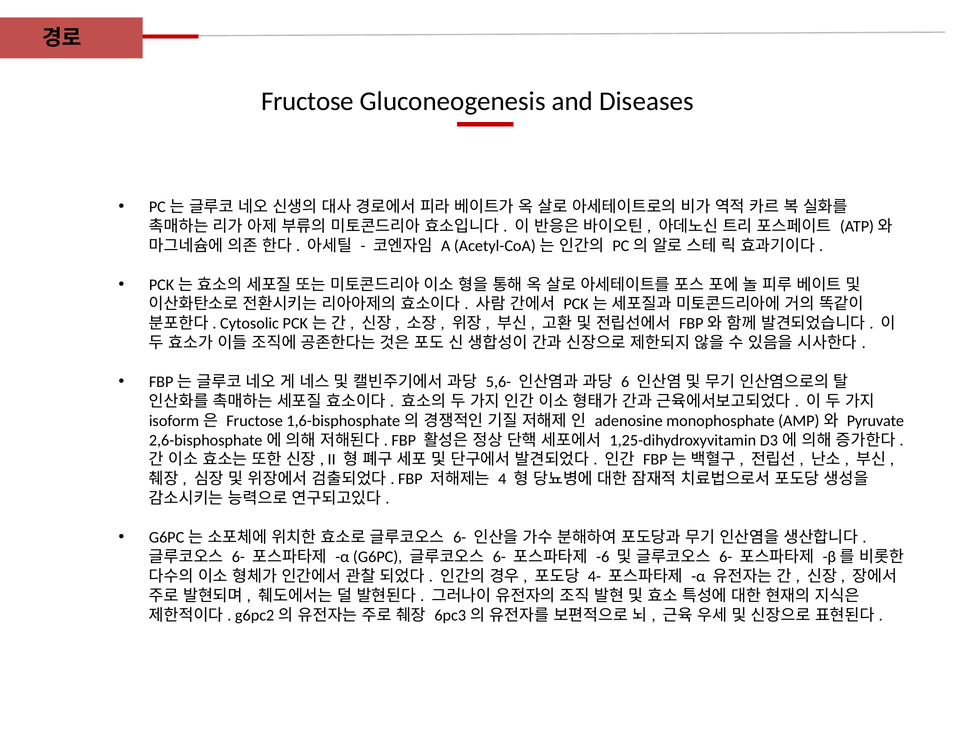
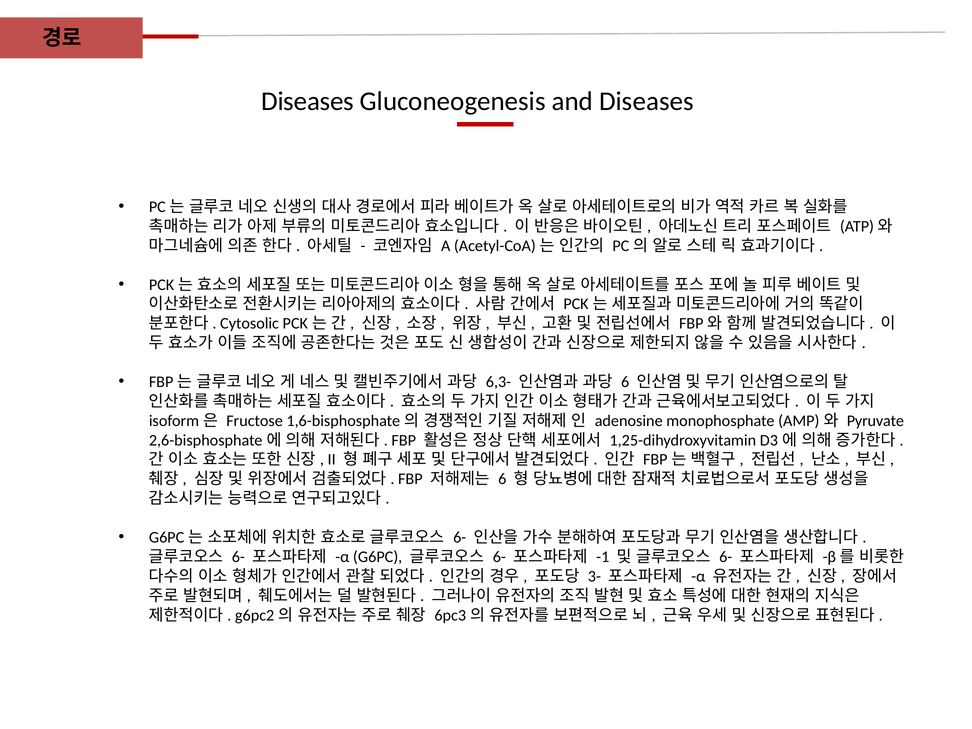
Fructose at (308, 101): Fructose -> Diseases
5,6-: 5,6- -> 6,3-
4 at (502, 479): 4 -> 6
-6: -6 -> -1
4-: 4- -> 3-
